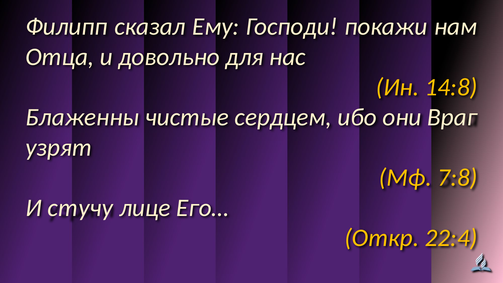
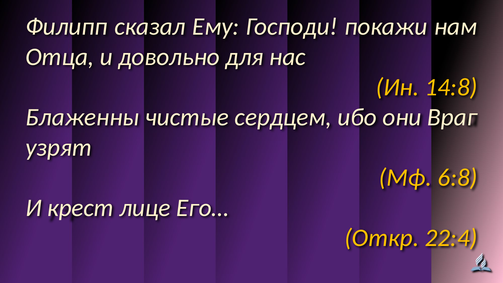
7:8: 7:8 -> 6:8
стучу: стучу -> крест
